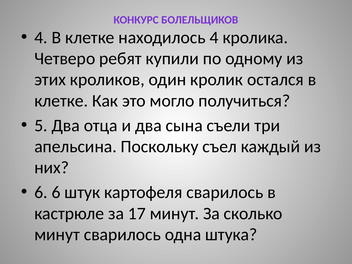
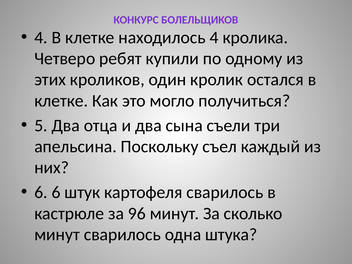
17: 17 -> 96
